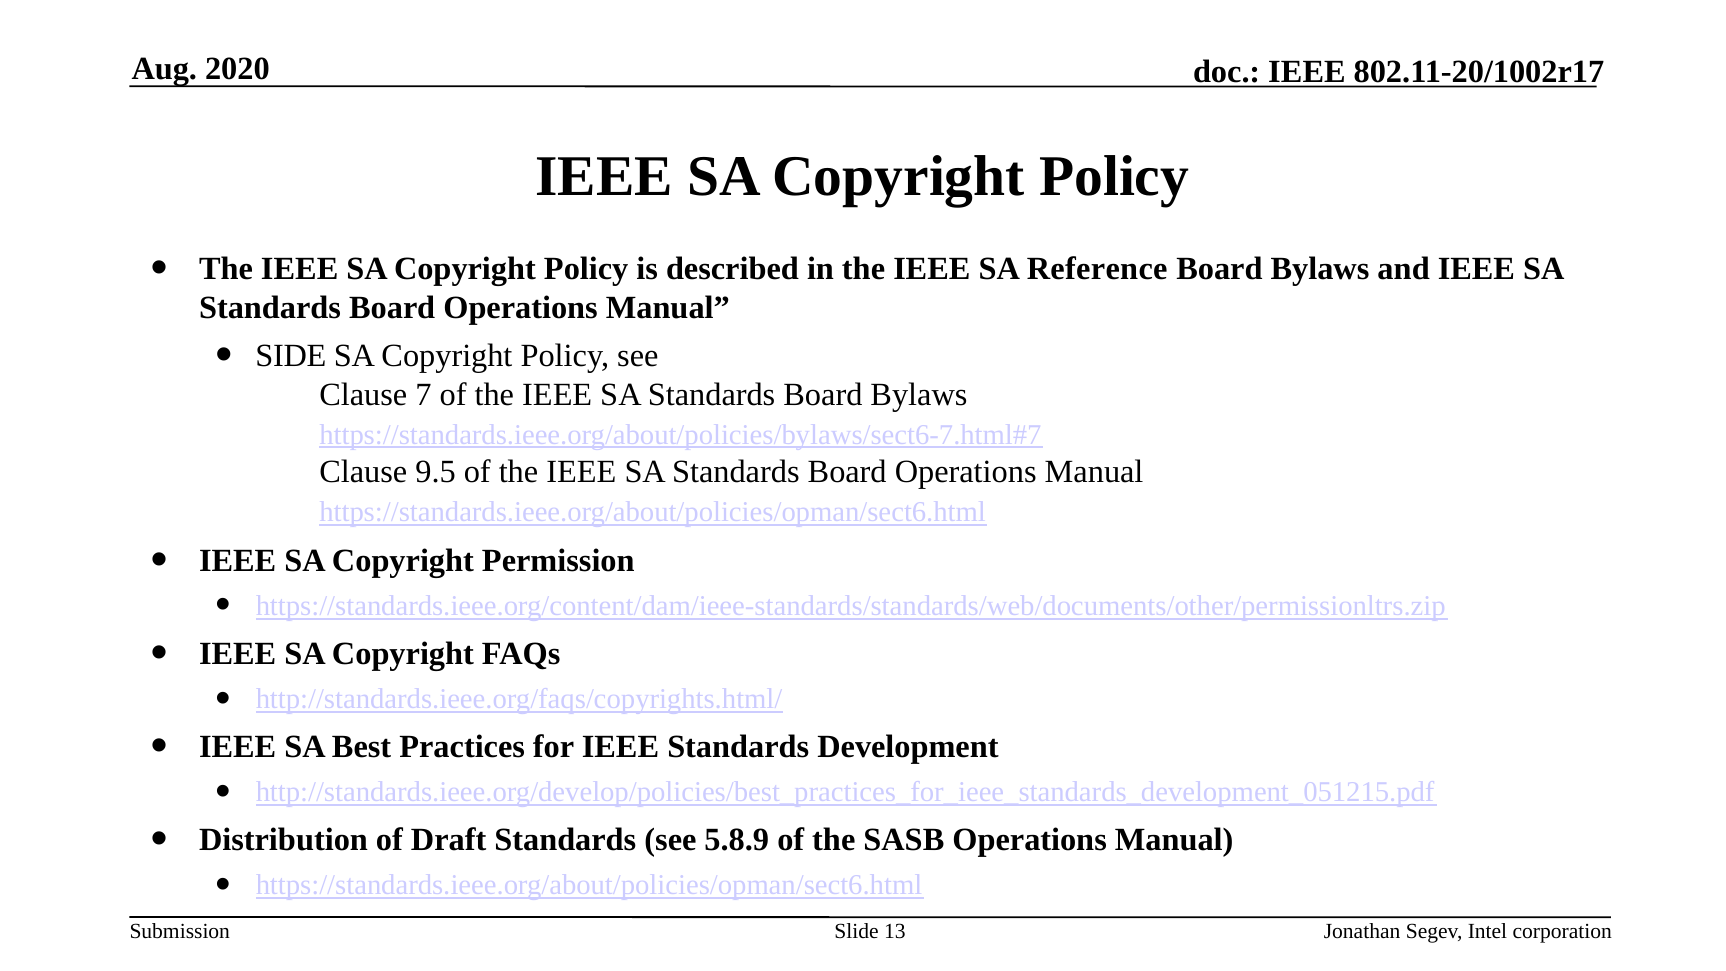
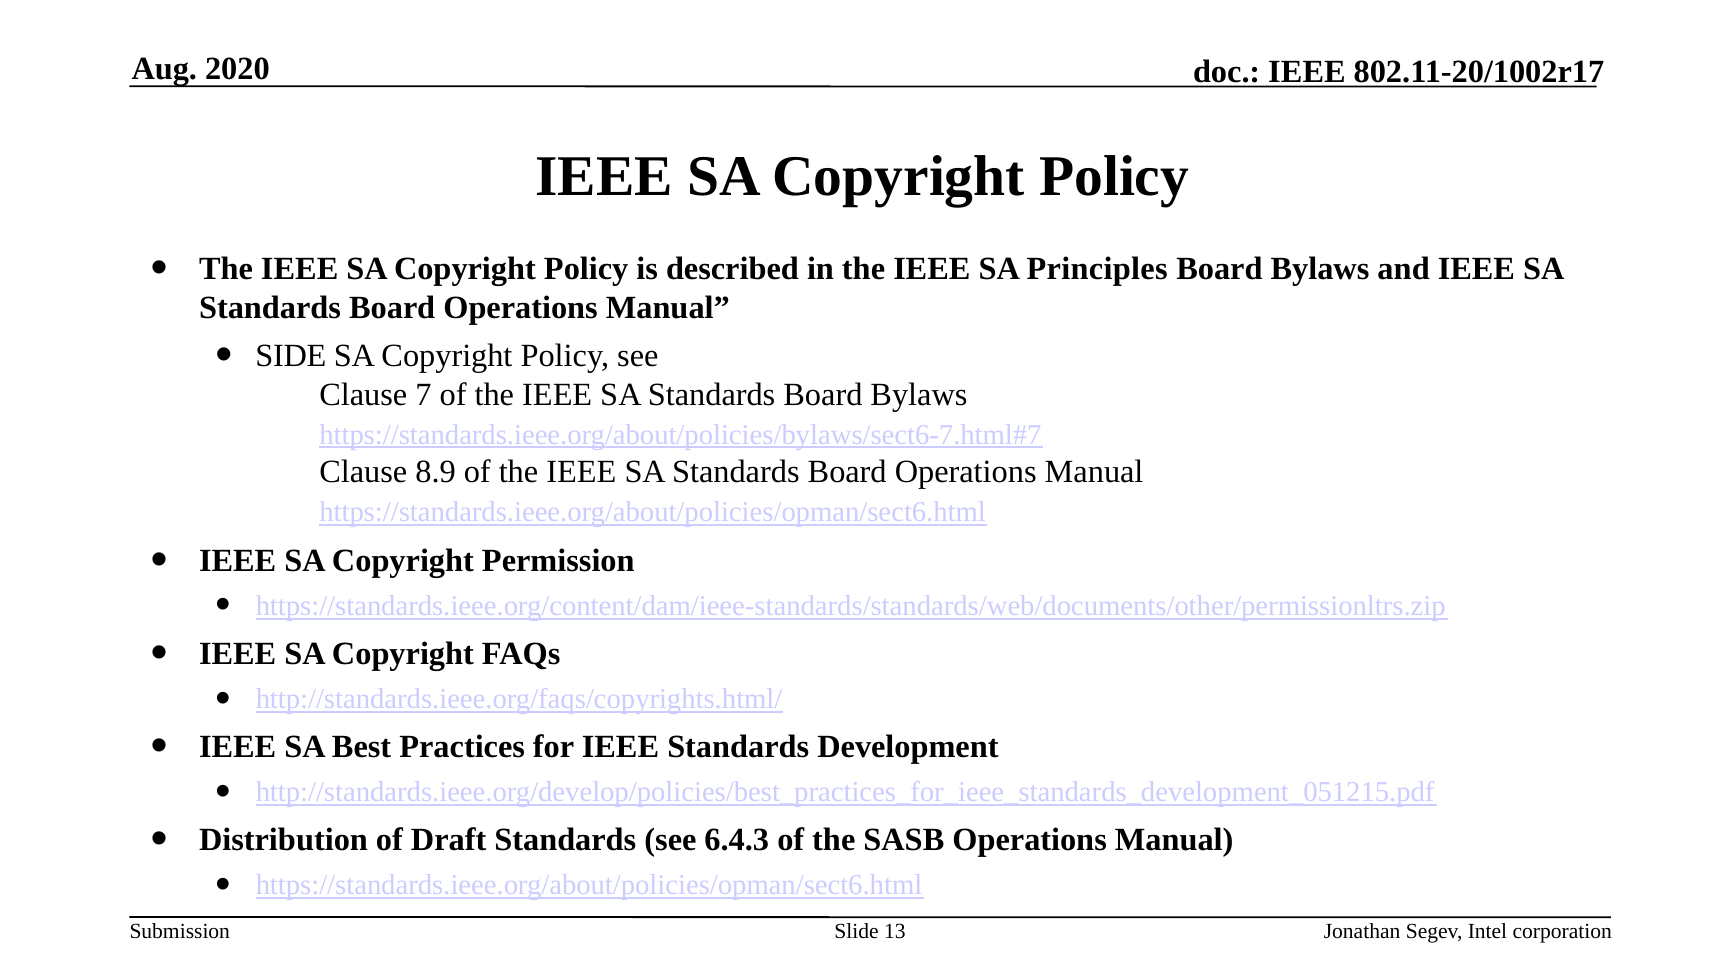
Reference: Reference -> Principles
9.5: 9.5 -> 8.9
5.8.9: 5.8.9 -> 6.4.3
